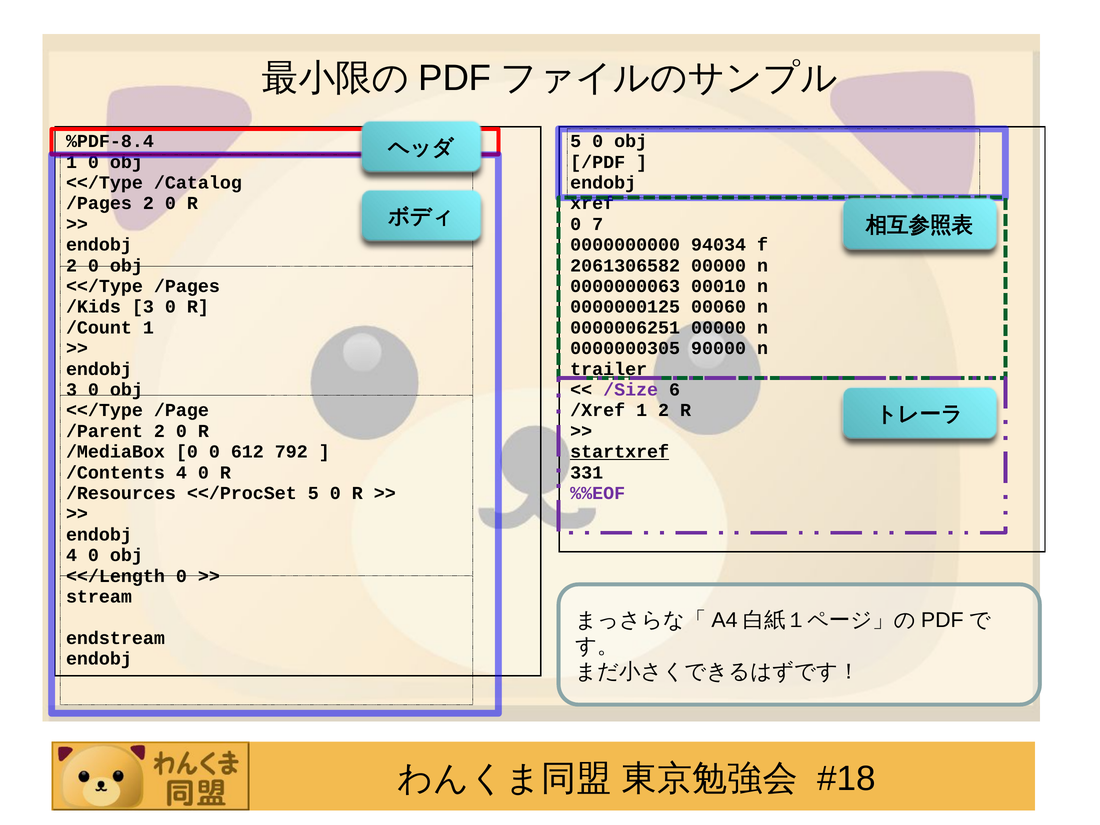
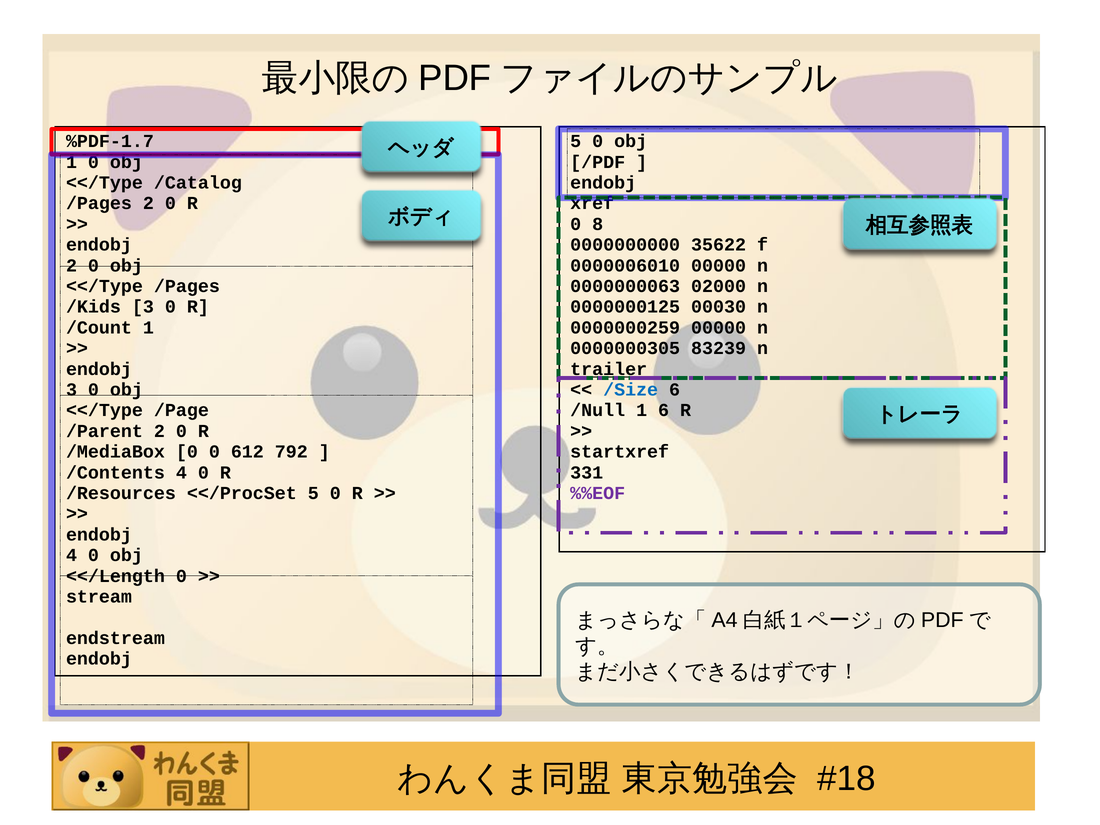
%PDF-8.4: %PDF-8.4 -> %PDF-1.7
7: 7 -> 8
94034: 94034 -> 35622
2061306582: 2061306582 -> 0000006010
00010: 00010 -> 02000
00060: 00060 -> 00030
0000006251: 0000006251 -> 0000000259
90000: 90000 -> 83239
/Size colour: purple -> blue
/Xref: /Xref -> /Null
1 2: 2 -> 6
startxref underline: present -> none
